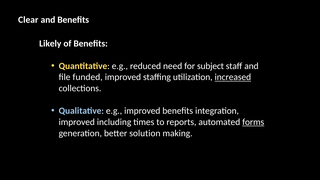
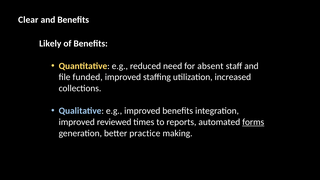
subject: subject -> absent
increased underline: present -> none
including: including -> reviewed
solution: solution -> practice
